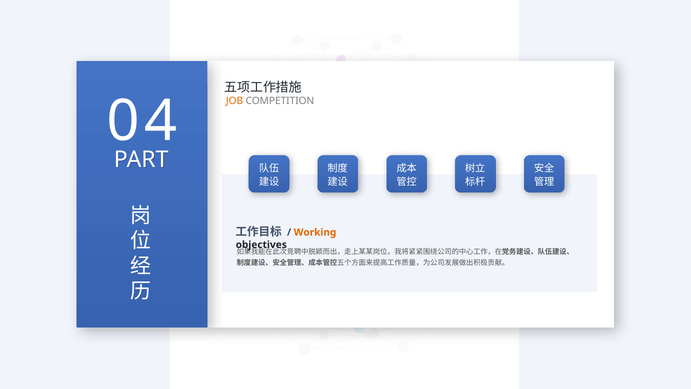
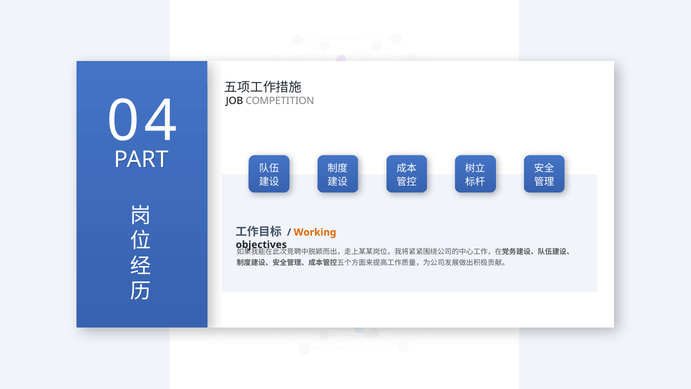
JOB colour: orange -> black
